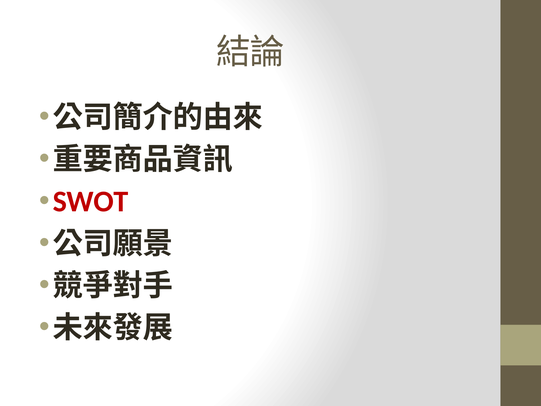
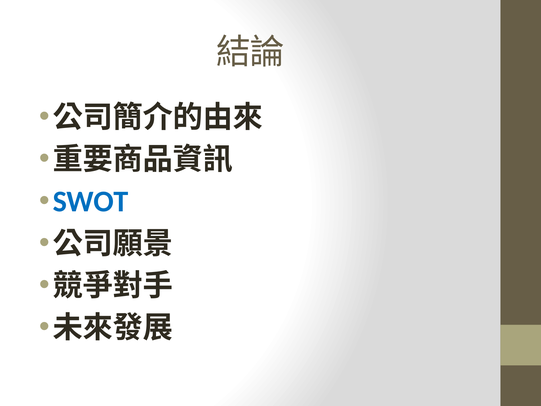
SWOT colour: red -> blue
